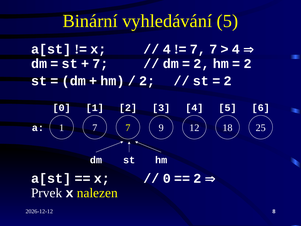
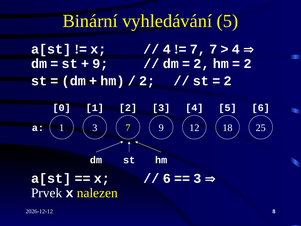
7 at (100, 64): 7 -> 9
1 7: 7 -> 3
0 at (167, 178): 0 -> 6
2 at (197, 178): 2 -> 3
